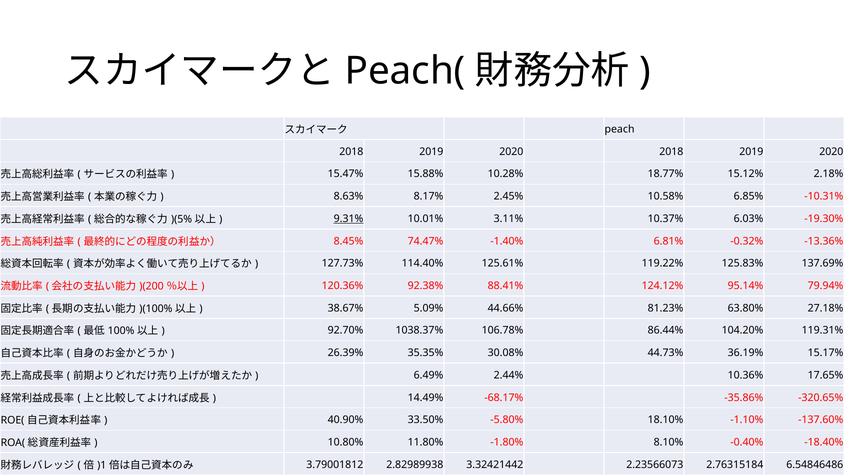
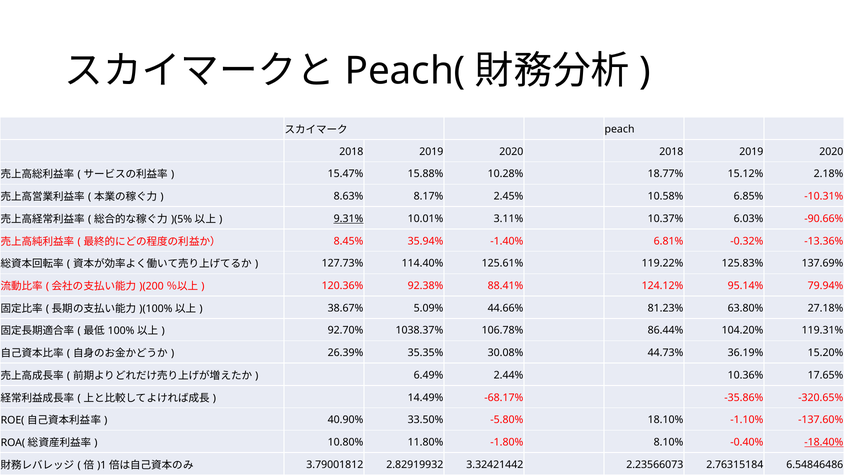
-19.30%: -19.30% -> -90.66%
74.47%: 74.47% -> 35.94%
15.17%: 15.17% -> 15.20%
-18.40% underline: none -> present
2.82989938: 2.82989938 -> 2.82919932
